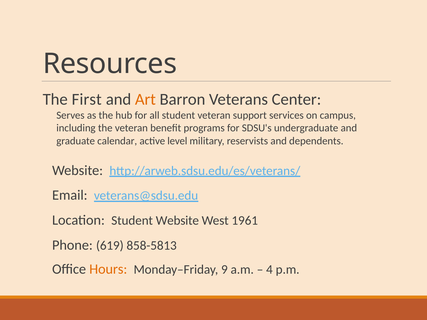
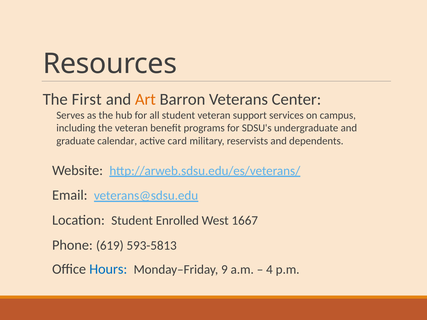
level: level -> card
Student Website: Website -> Enrolled
1961: 1961 -> 1667
858-5813: 858-5813 -> 593-5813
Hours colour: orange -> blue
